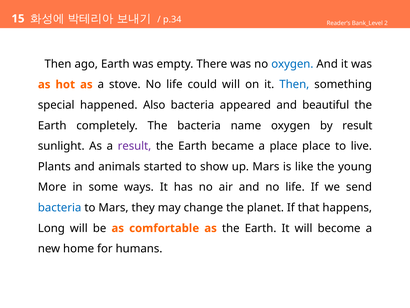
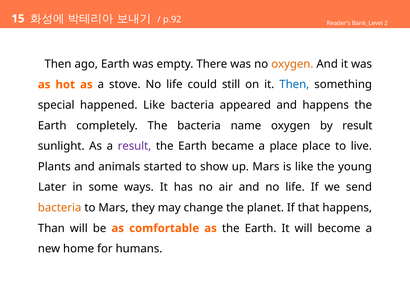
p.34: p.34 -> p.92
oxygen at (292, 64) colour: blue -> orange
could will: will -> still
happened Also: Also -> Like
and beautiful: beautiful -> happens
More: More -> Later
bacteria at (60, 207) colour: blue -> orange
Long: Long -> Than
